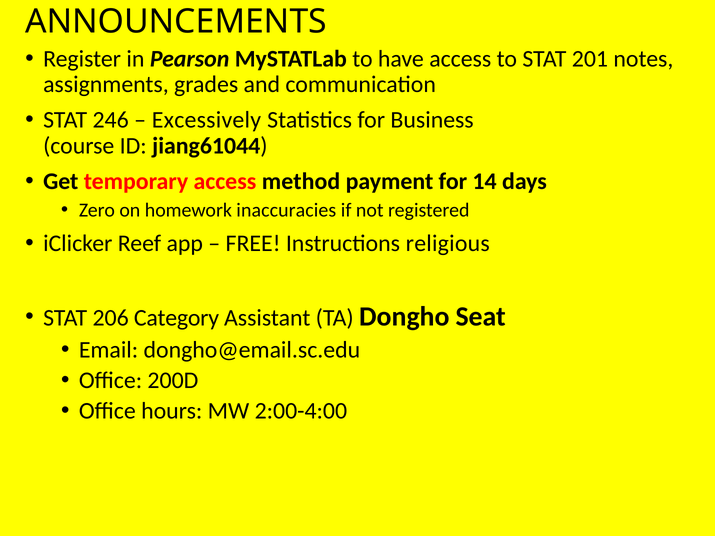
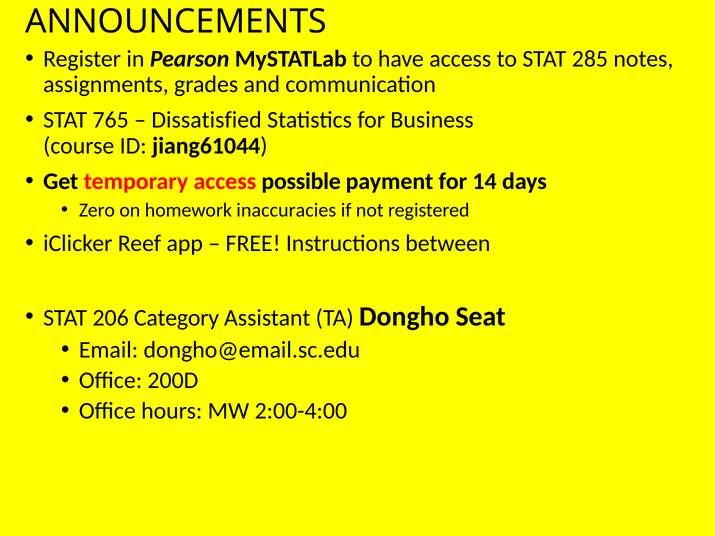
201: 201 -> 285
246: 246 -> 765
Excessively: Excessively -> Dissatisfied
method: method -> possible
religious: religious -> between
